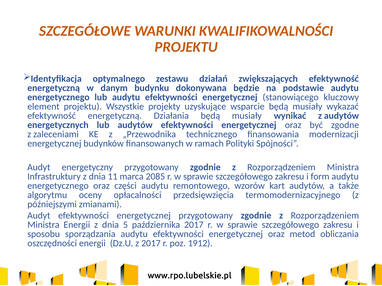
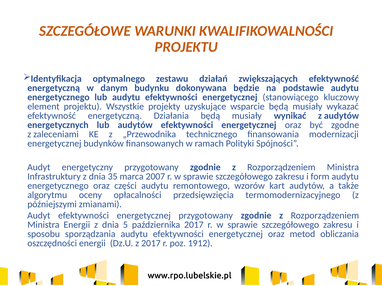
11: 11 -> 35
2085: 2085 -> 2007
